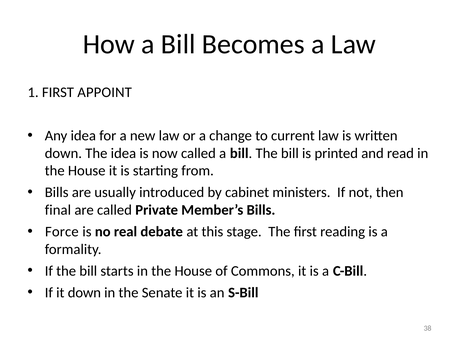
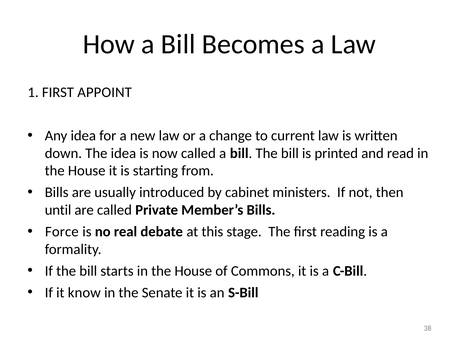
final: final -> until
it down: down -> know
